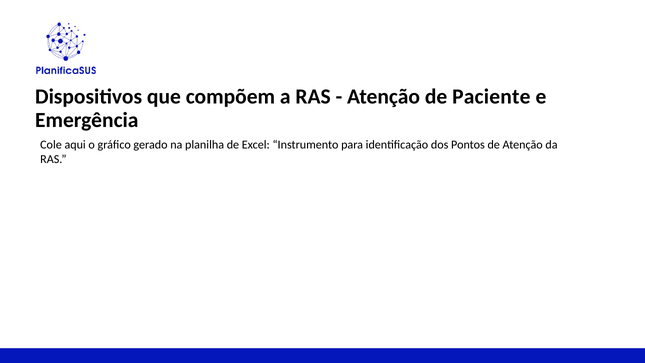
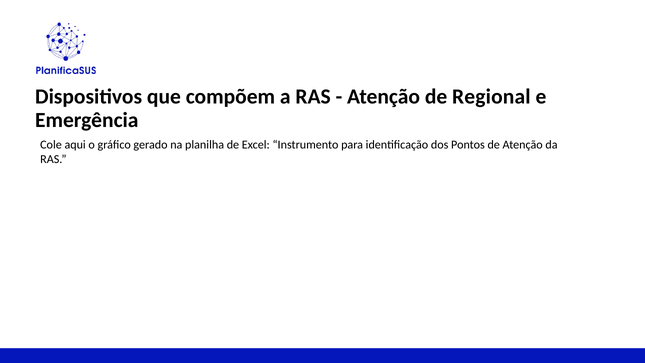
Paciente: Paciente -> Regional
